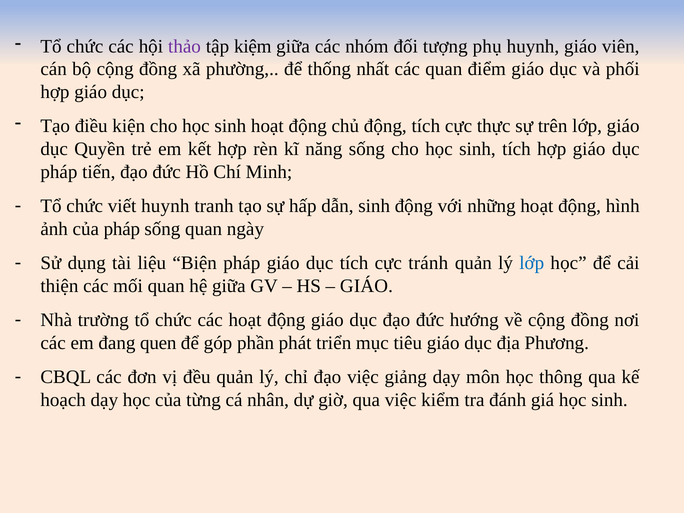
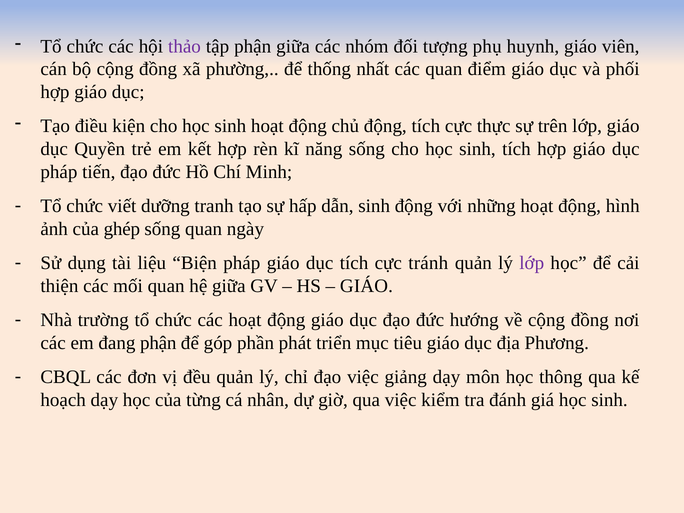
tập kiệm: kiệm -> phận
viết huynh: huynh -> dưỡng
của pháp: pháp -> ghép
lớp at (532, 263) colour: blue -> purple
đang quen: quen -> phận
